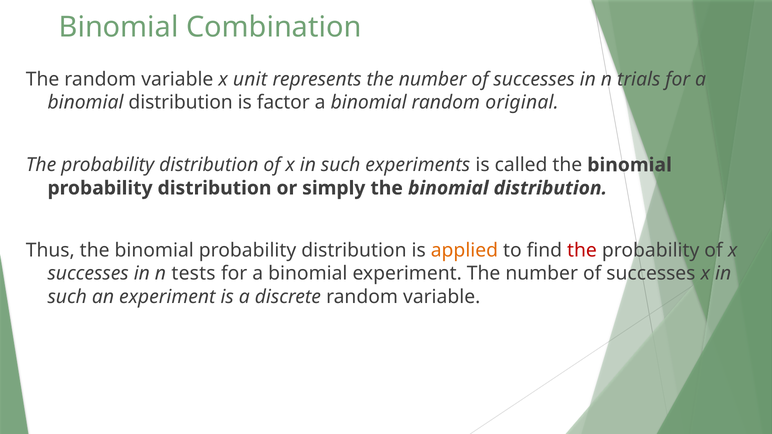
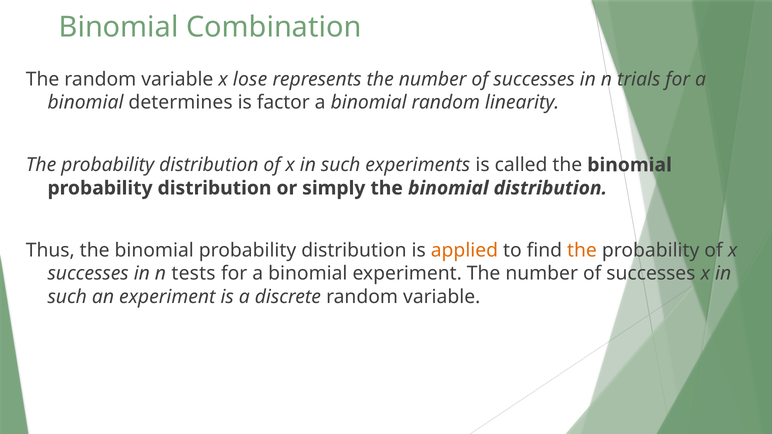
unit: unit -> lose
distribution at (181, 103): distribution -> determines
original: original -> linearity
the at (582, 251) colour: red -> orange
